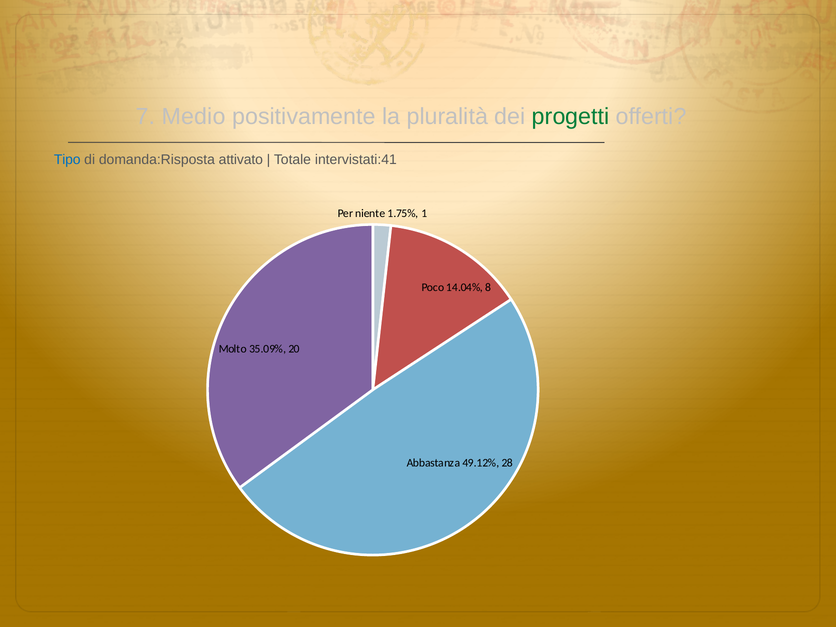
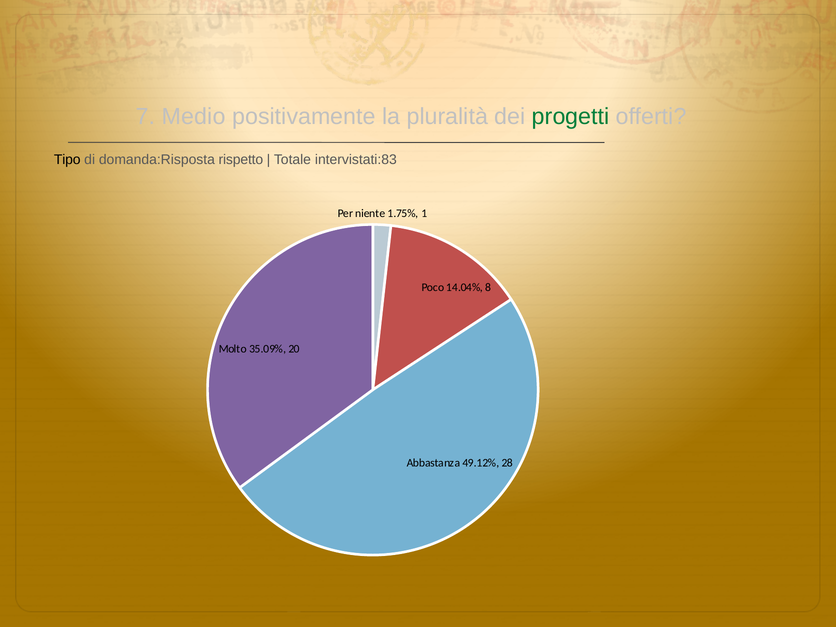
Tipo colour: blue -> black
attivato: attivato -> rispetto
intervistati:41: intervistati:41 -> intervistati:83
